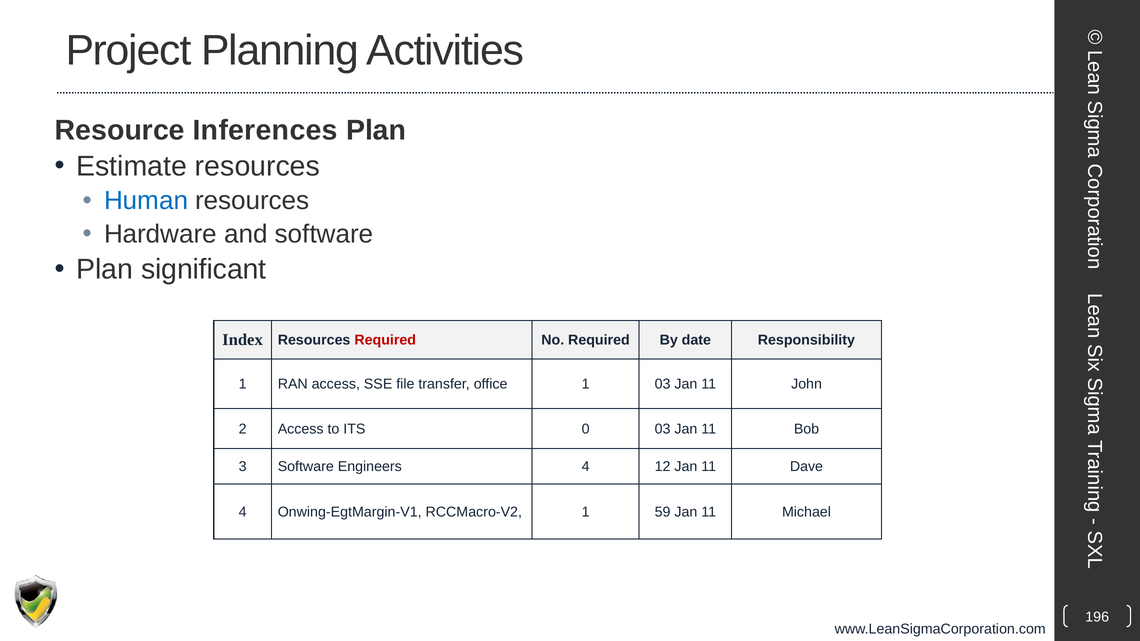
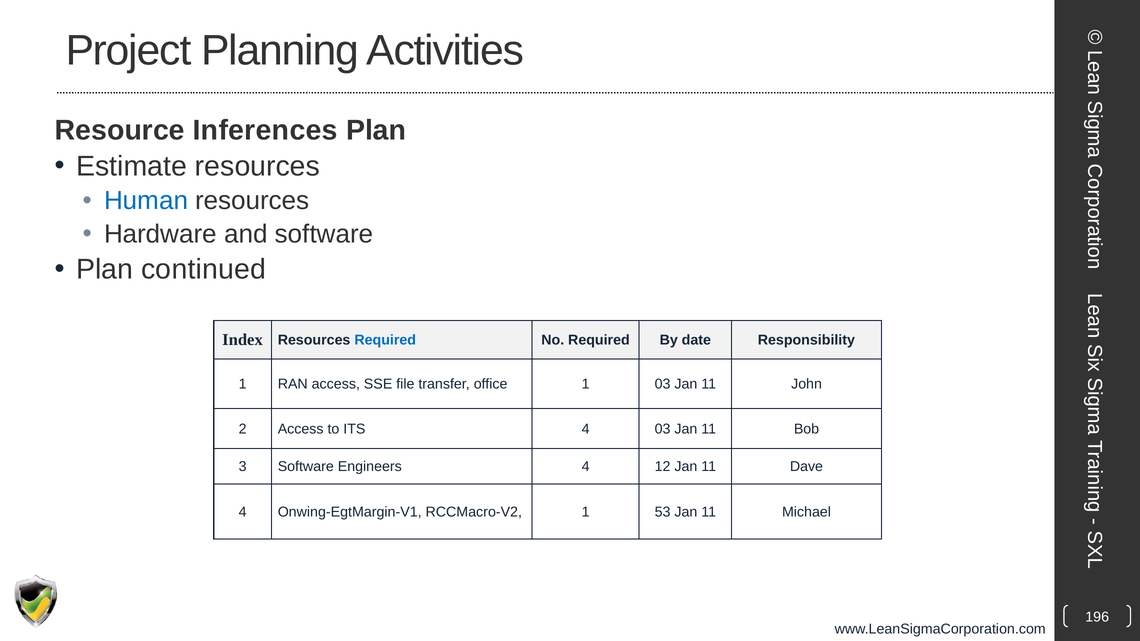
significant: significant -> continued
Required at (385, 340) colour: red -> blue
ITS 0: 0 -> 4
59: 59 -> 53
